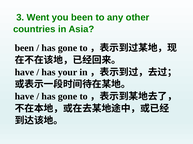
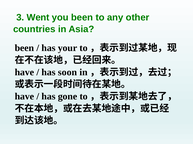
gone at (68, 48): gone -> your
your: your -> soon
